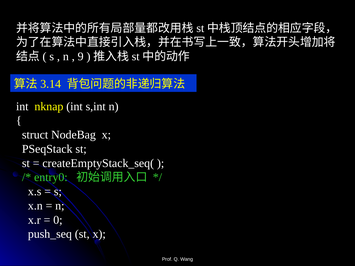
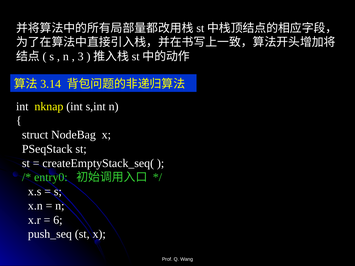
9: 9 -> 3
0: 0 -> 6
